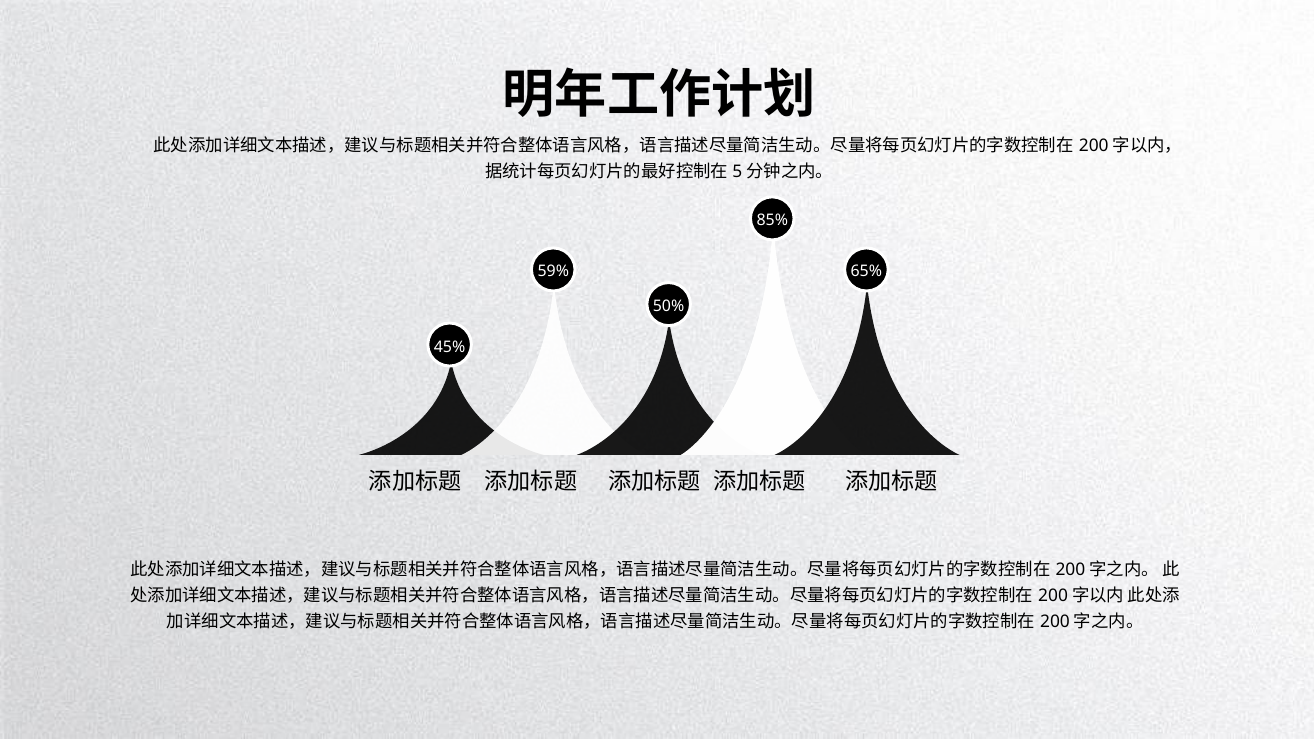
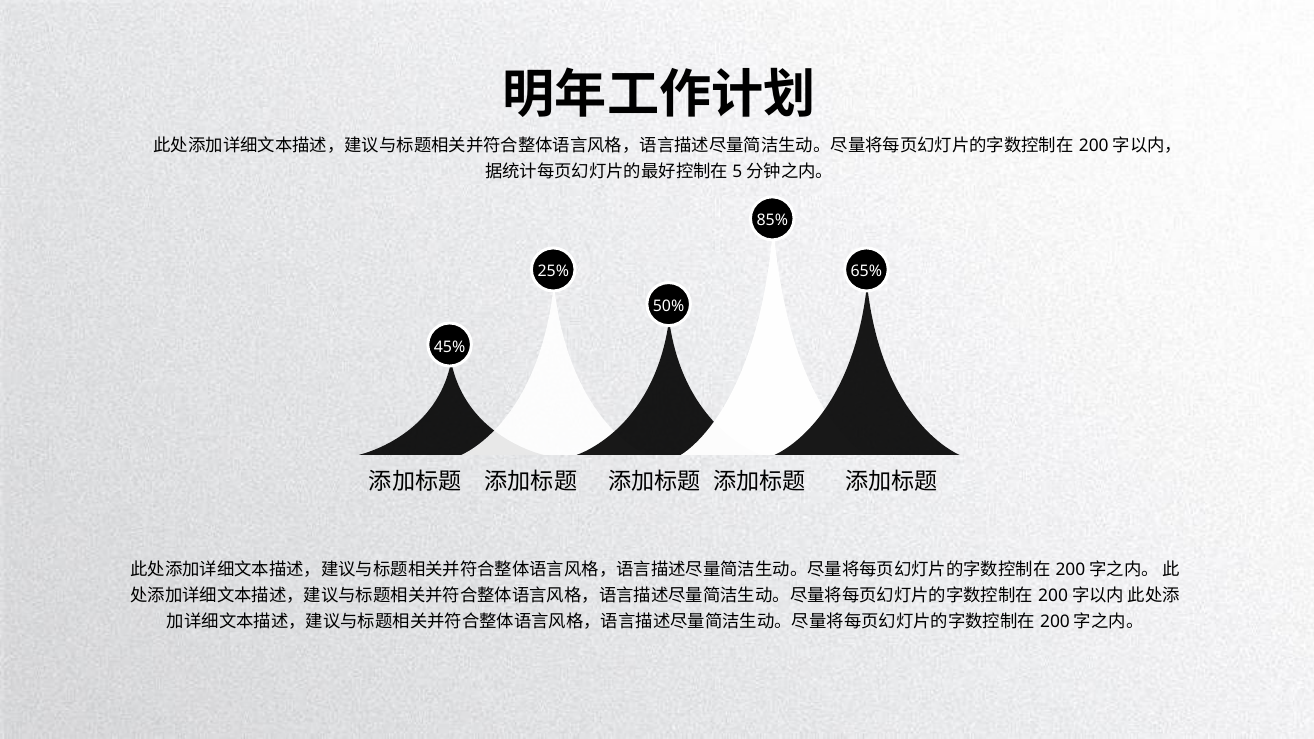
59%: 59% -> 25%
